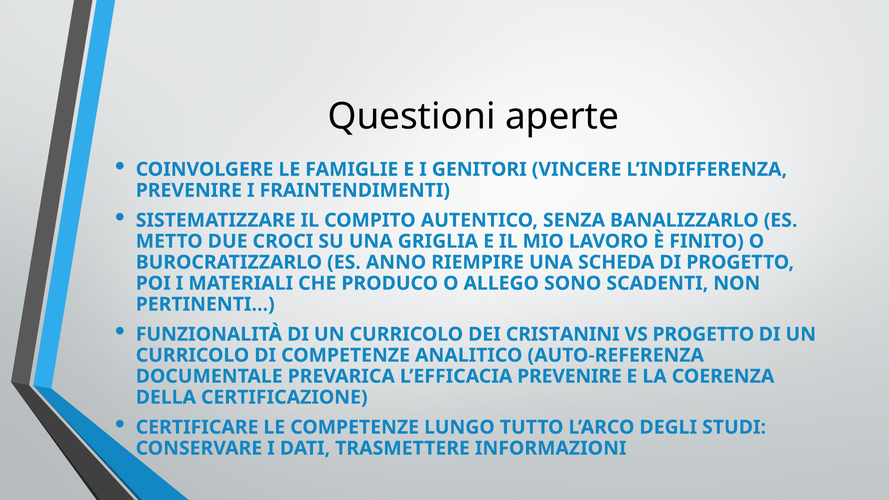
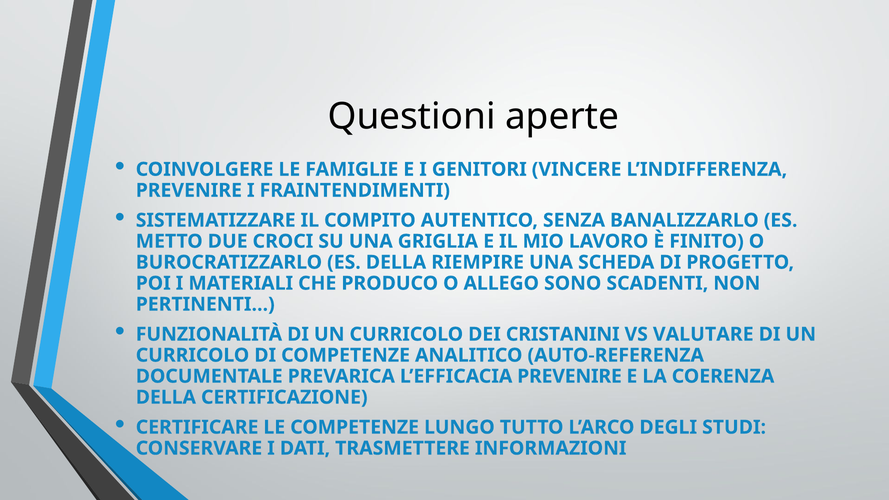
ES ANNO: ANNO -> DELLA
VS PROGETTO: PROGETTO -> VALUTARE
